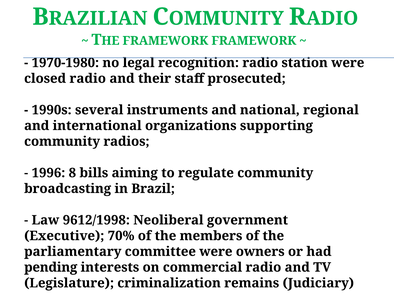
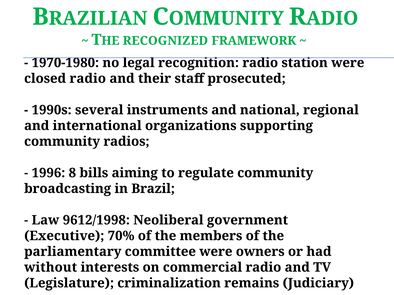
FRAMEWORK at (165, 41): FRAMEWORK -> RECOGNIZED
pending: pending -> without
